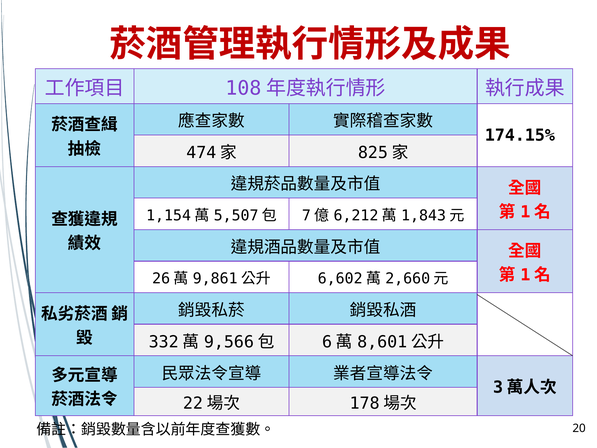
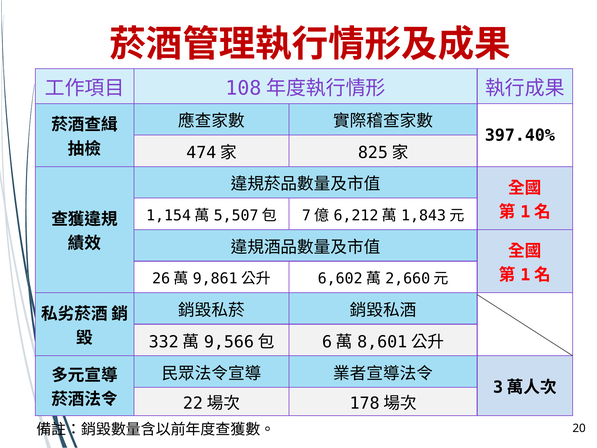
174.15%: 174.15% -> 397.40%
